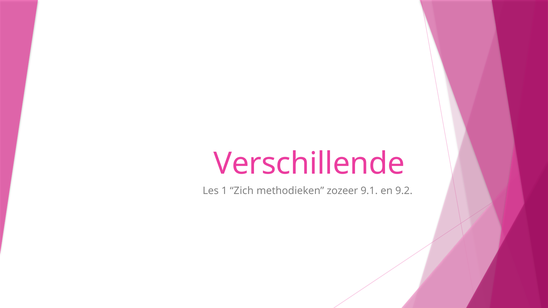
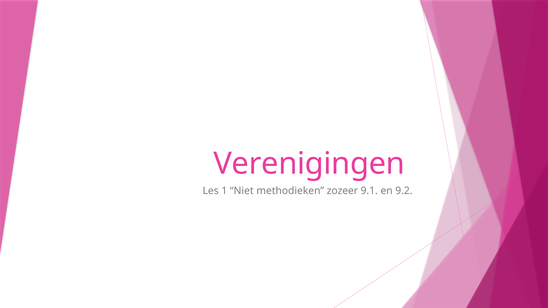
Verschillende: Verschillende -> Verenigingen
Zich: Zich -> Niet
